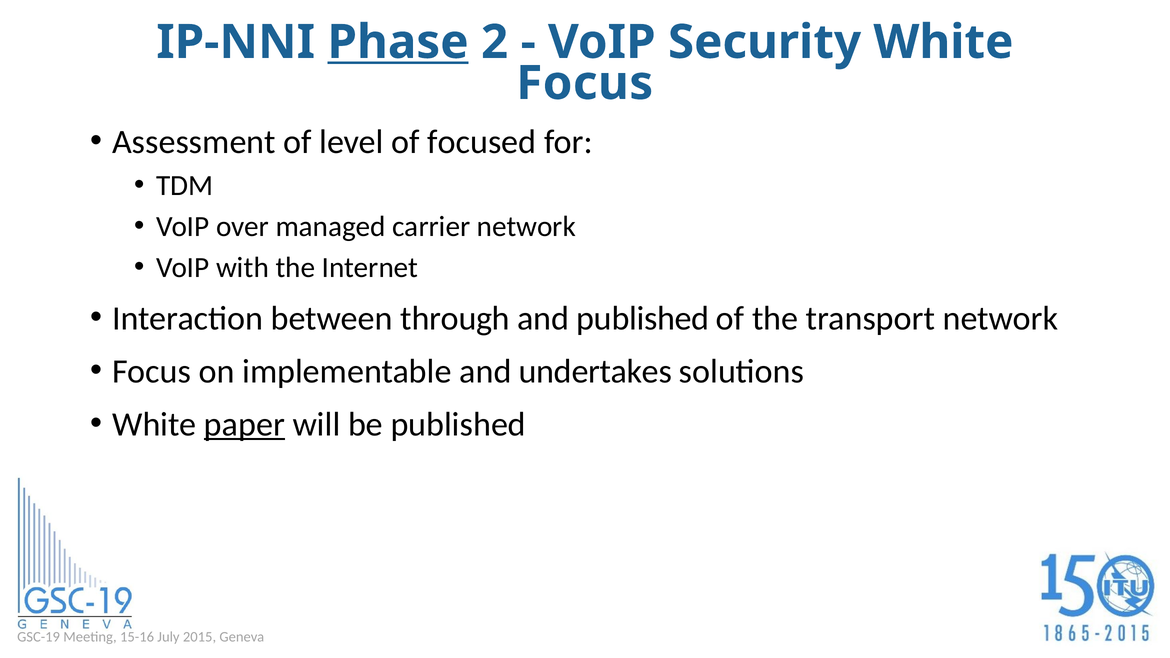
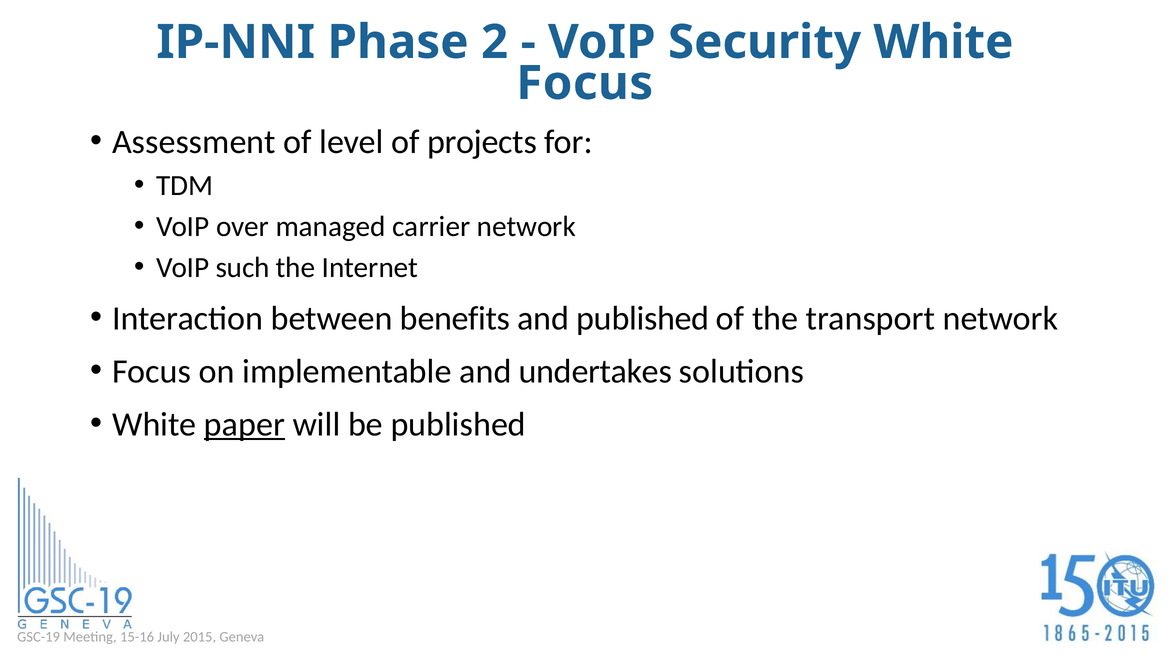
Phase underline: present -> none
focused: focused -> projects
with: with -> such
through: through -> benefits
